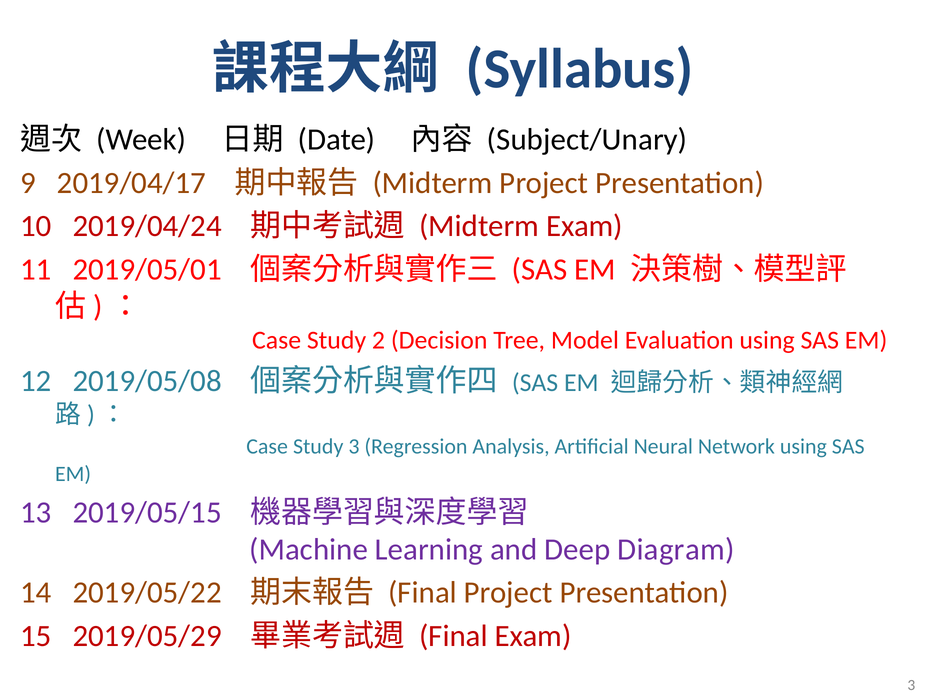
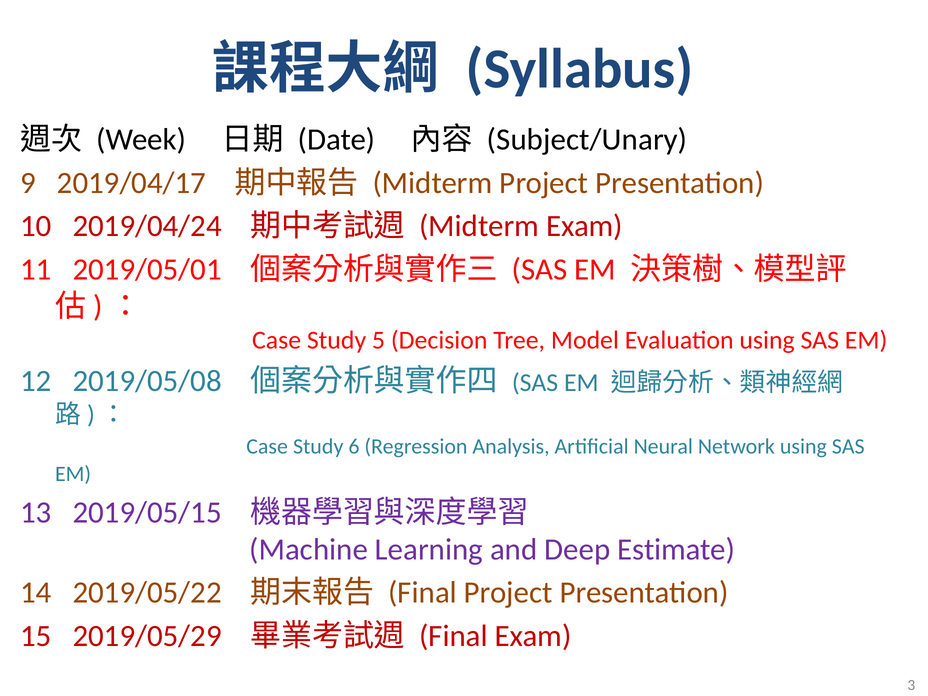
2: 2 -> 5
Study 3: 3 -> 6
Diagram: Diagram -> Estimate
